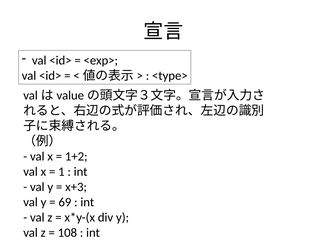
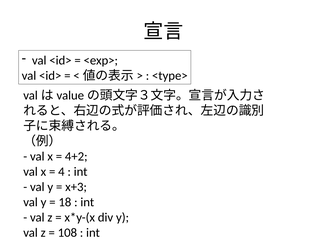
1+2: 1+2 -> 4+2
1: 1 -> 4
69: 69 -> 18
